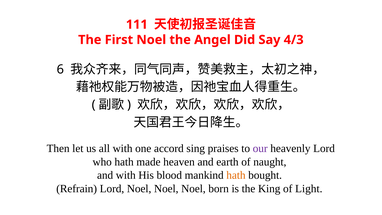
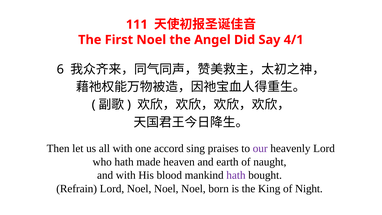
4/3: 4/3 -> 4/1
hath at (236, 175) colour: orange -> purple
Light: Light -> Night
